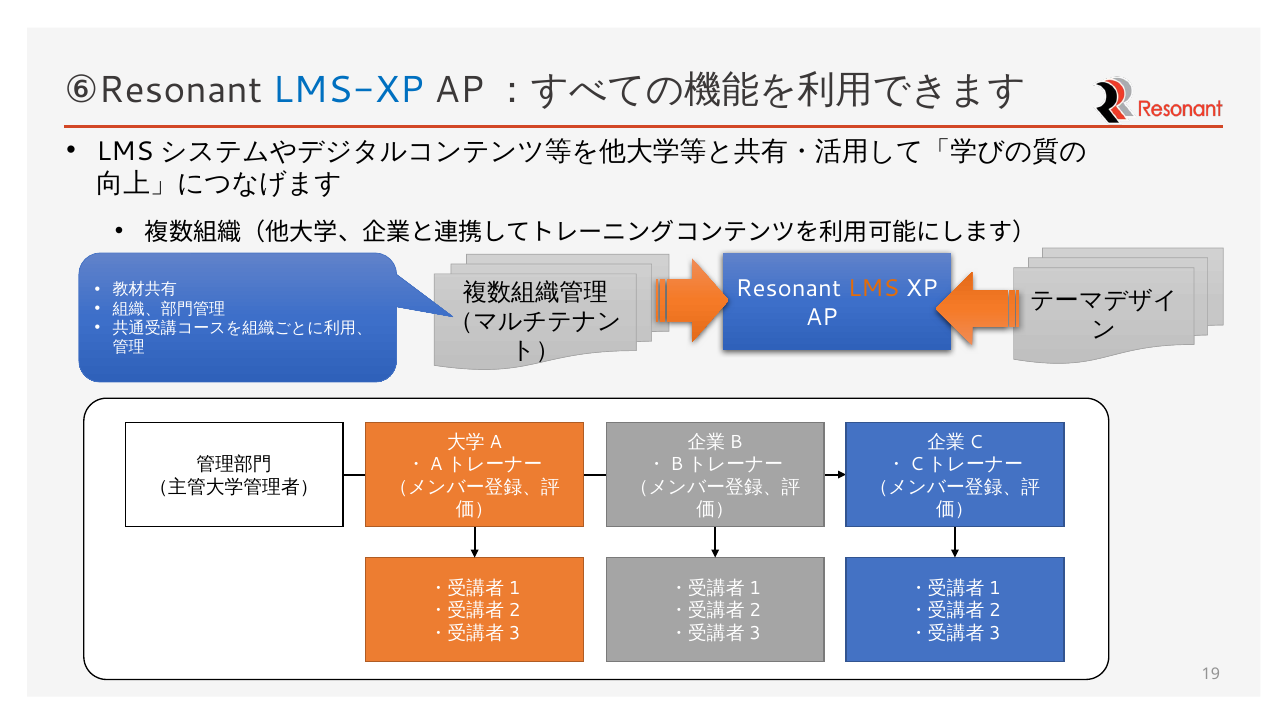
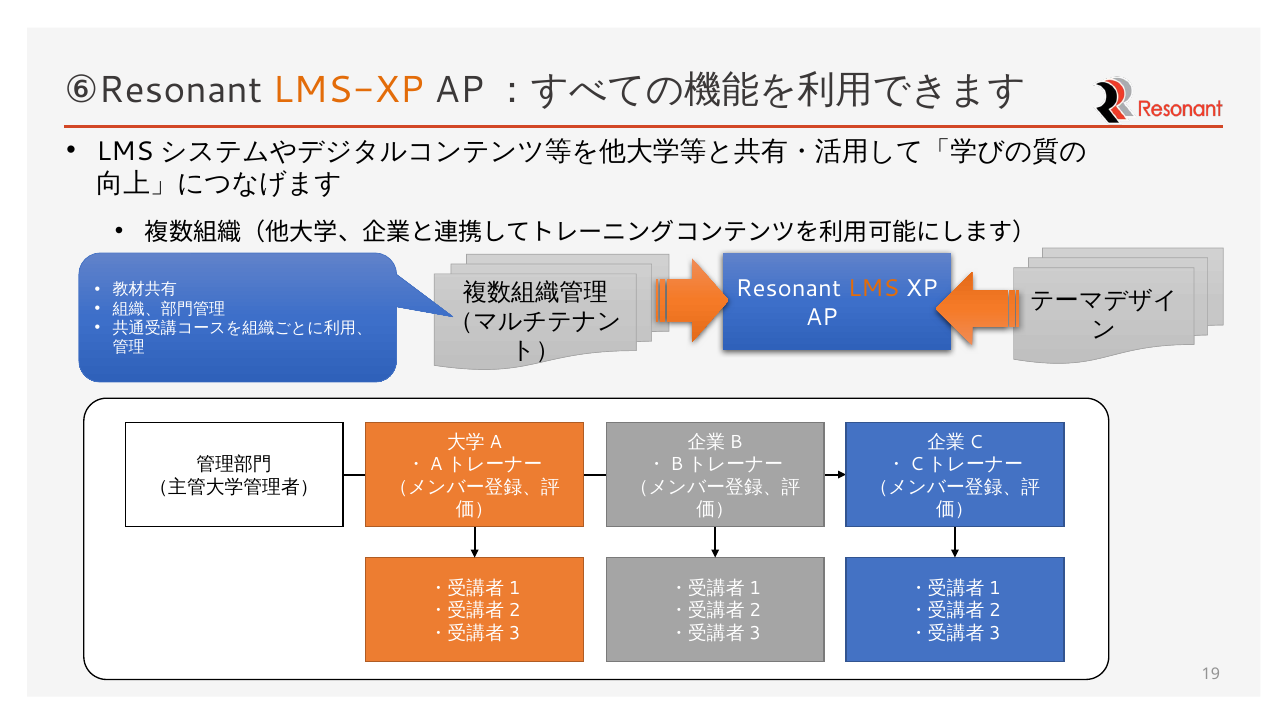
LMS-XP colour: blue -> orange
